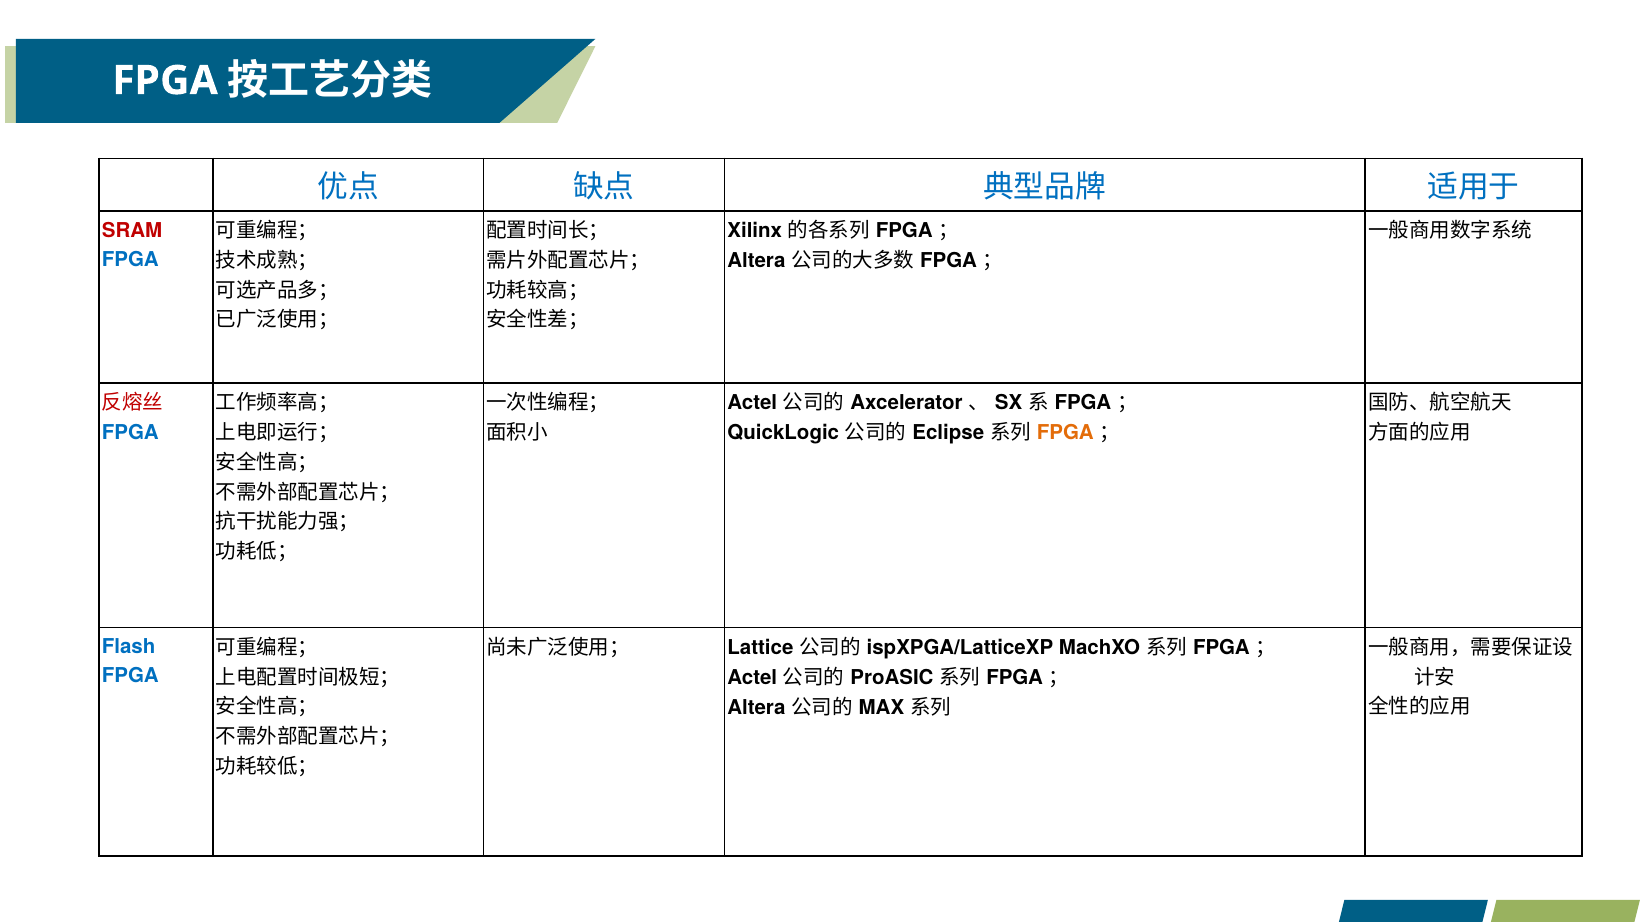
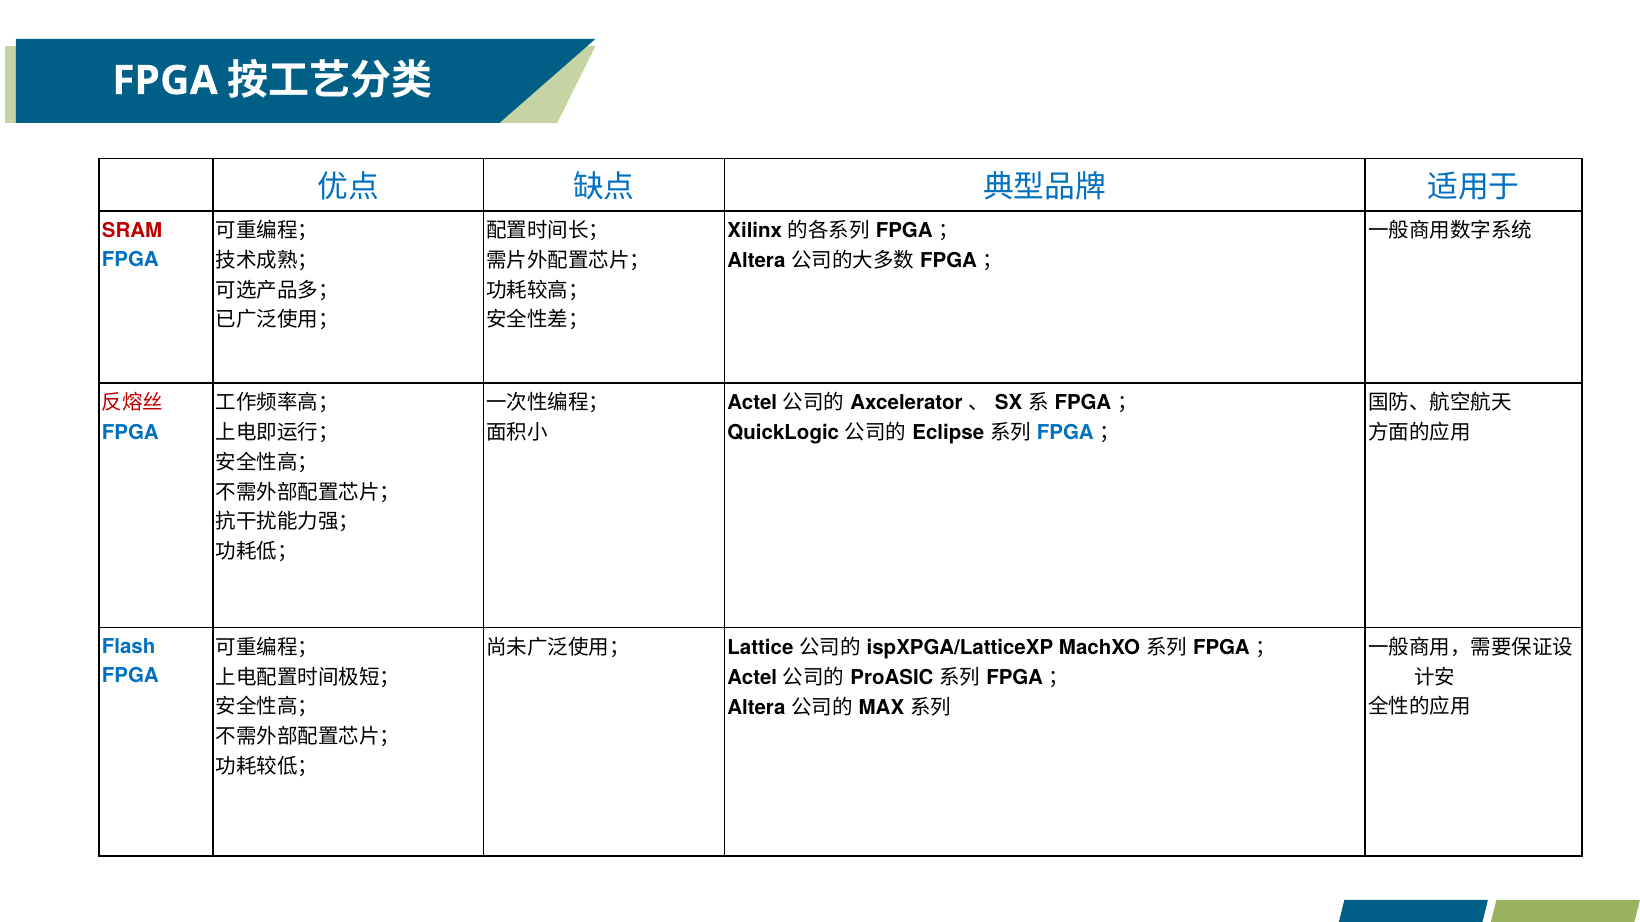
FPGA at (1065, 433) colour: orange -> blue
